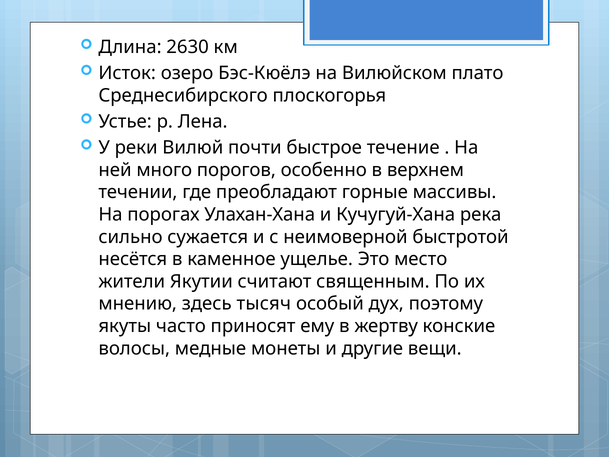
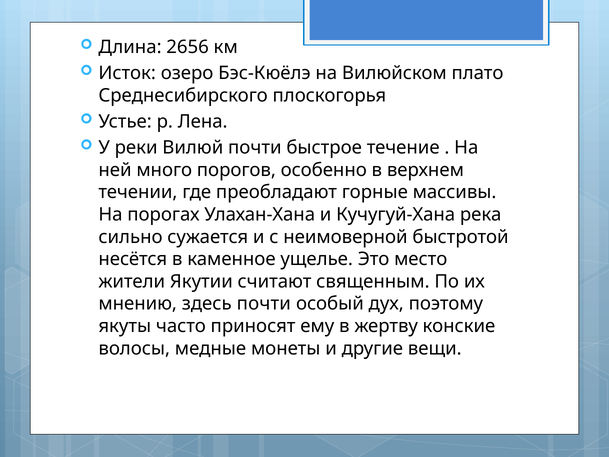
2630: 2630 -> 2656
здесь тысяч: тысяч -> почти
